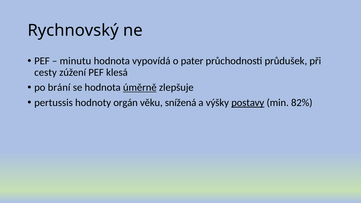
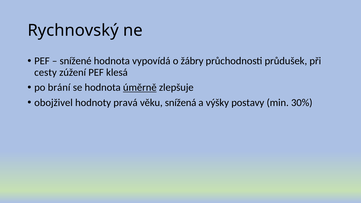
minutu: minutu -> snížené
pater: pater -> žábry
pertussis: pertussis -> obojživel
orgán: orgán -> pravá
postavy underline: present -> none
82%: 82% -> 30%
